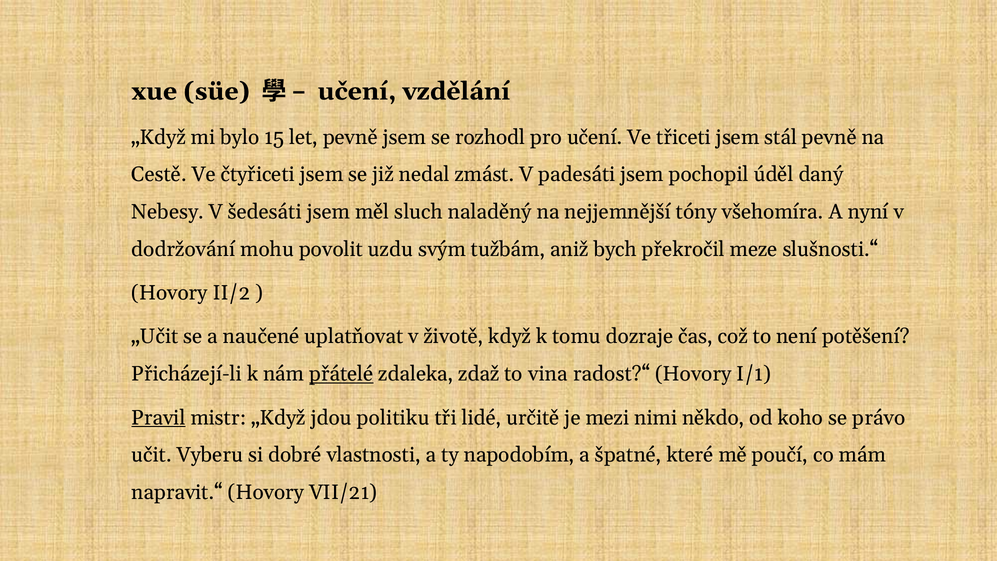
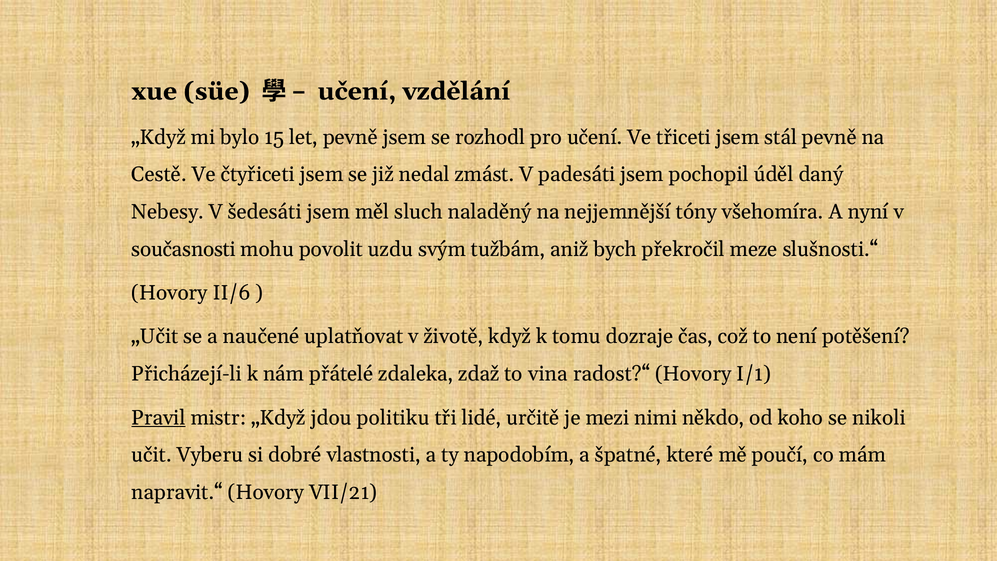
dodržování: dodržování -> současnosti
II/2: II/2 -> II/6
přátelé underline: present -> none
právo: právo -> nikoli
